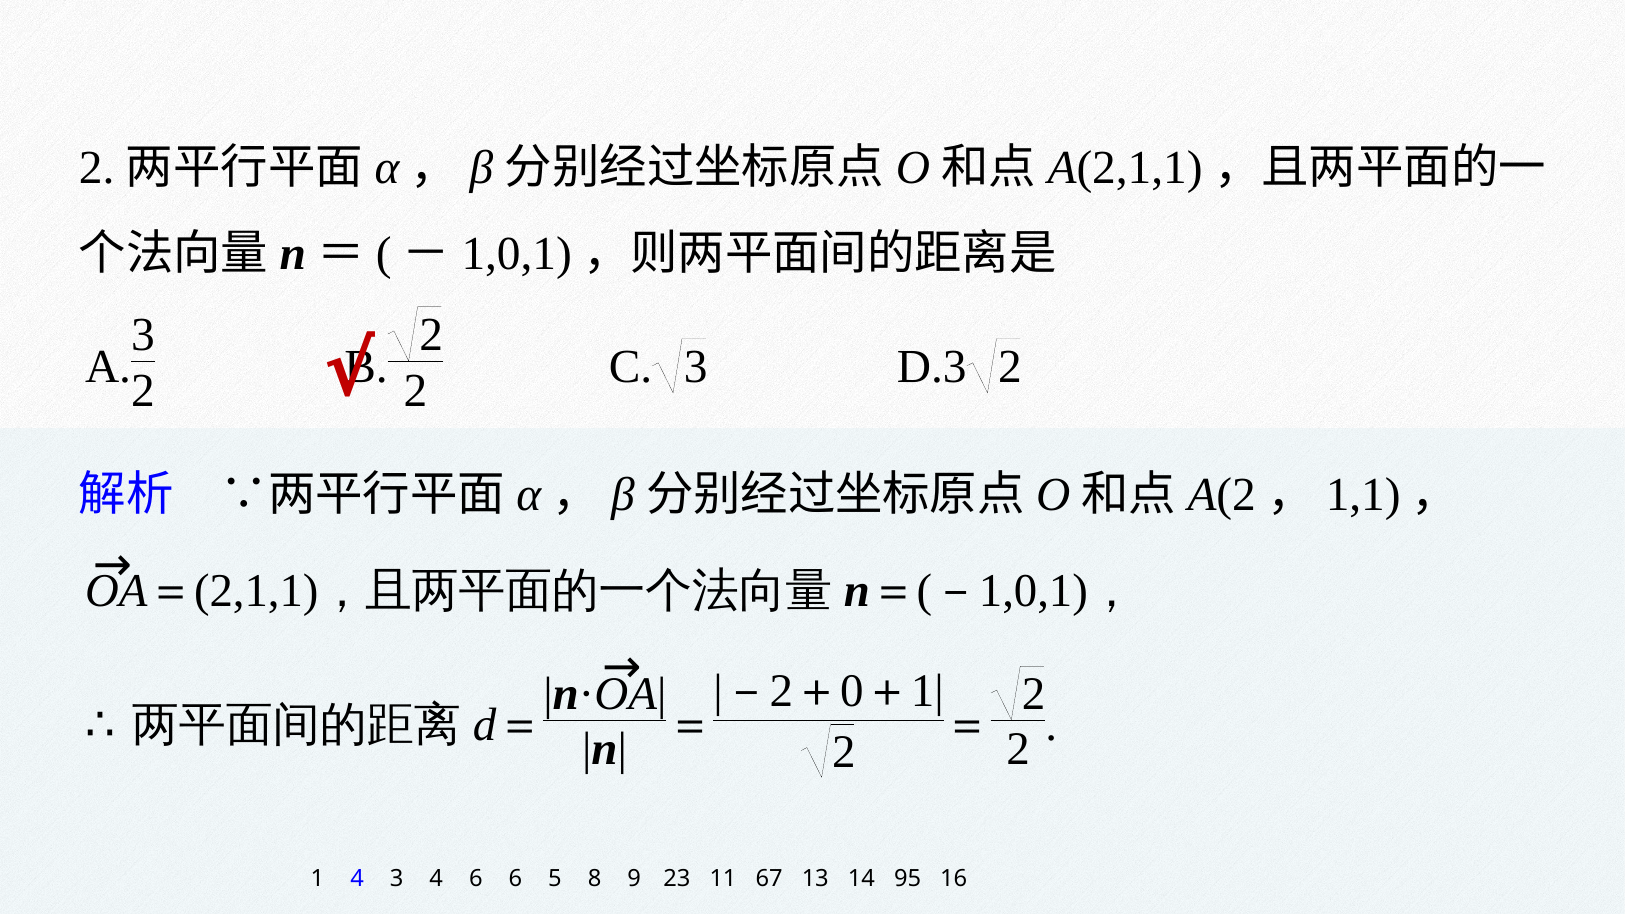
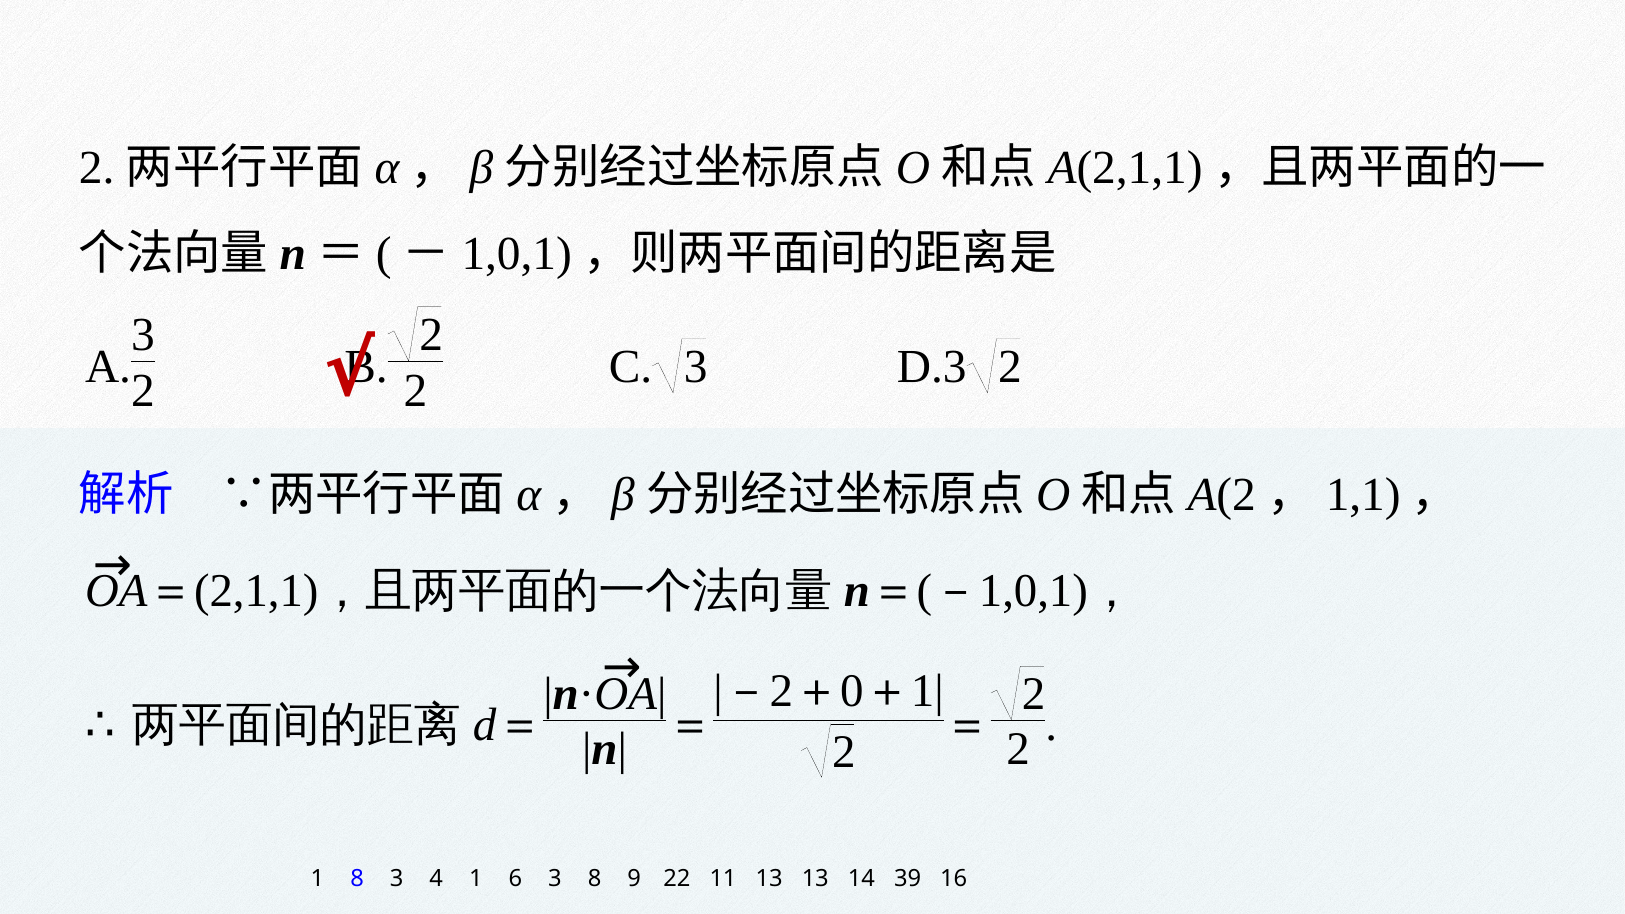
1 4: 4 -> 8
4 6: 6 -> 1
6 5: 5 -> 3
23: 23 -> 22
11 67: 67 -> 13
95: 95 -> 39
